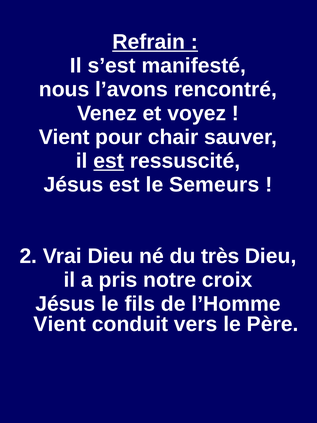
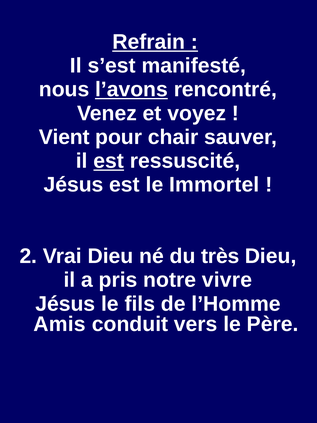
l’avons underline: none -> present
Semeurs: Semeurs -> Immortel
croix: croix -> vivre
Vient at (60, 324): Vient -> Amis
